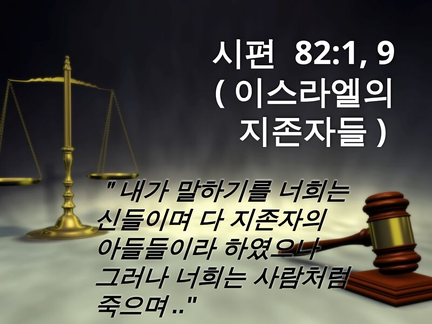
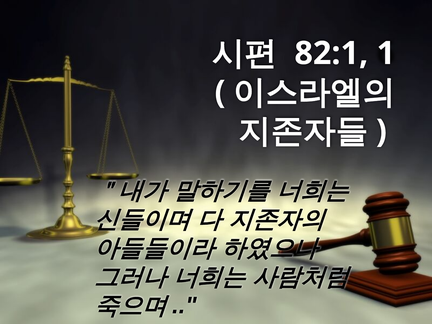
9: 9 -> 1
